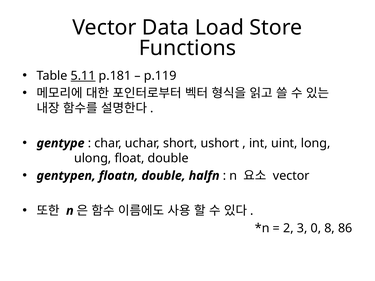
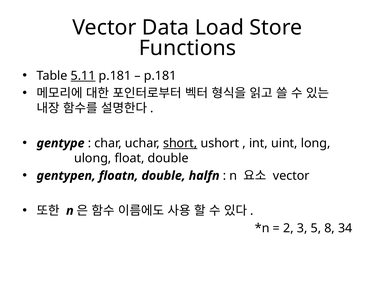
p.119 at (160, 76): p.119 -> p.181
short underline: none -> present
0: 0 -> 5
86: 86 -> 34
